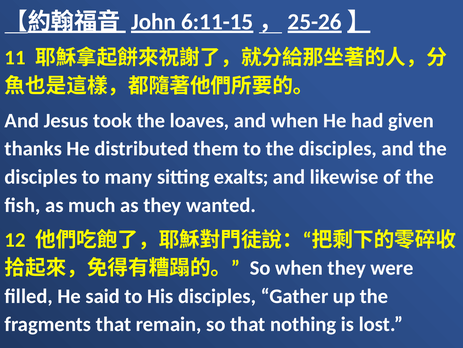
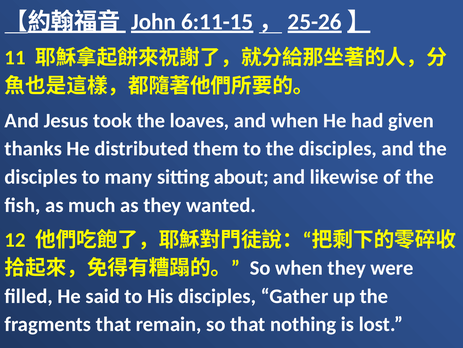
exalts: exalts -> about
